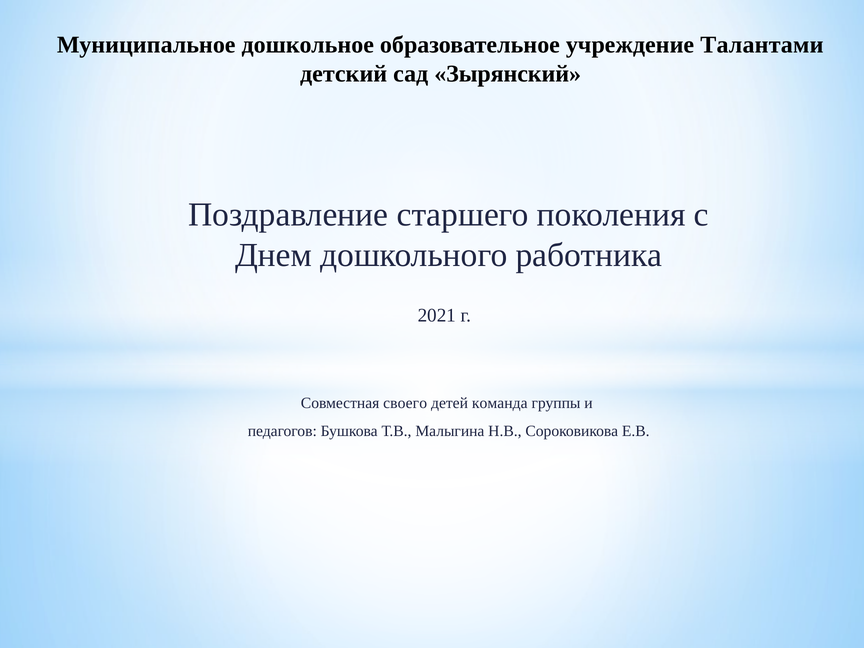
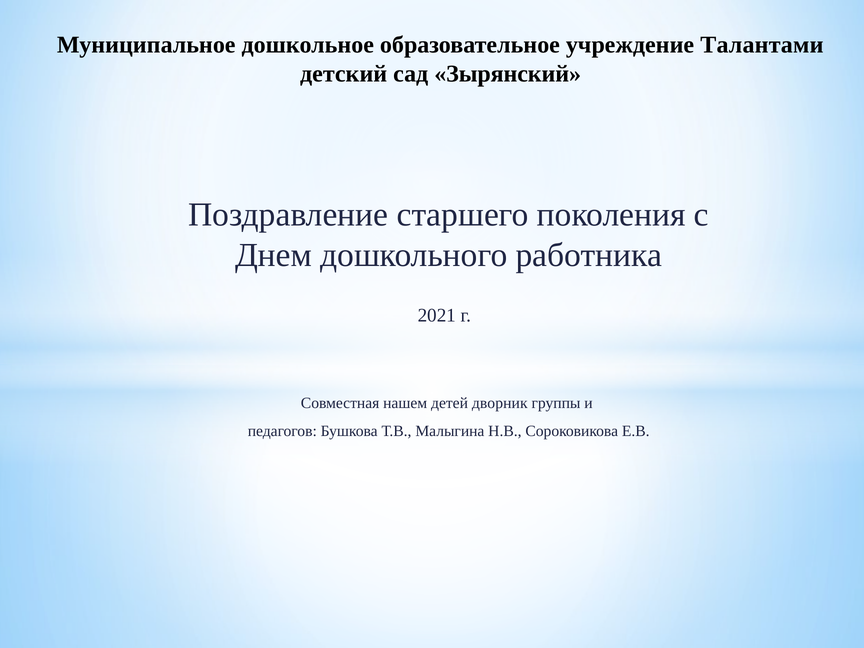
своего: своего -> нашем
команда: команда -> дворник
